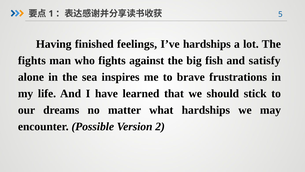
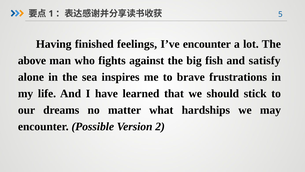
I’ve hardships: hardships -> encounter
fights at (32, 61): fights -> above
